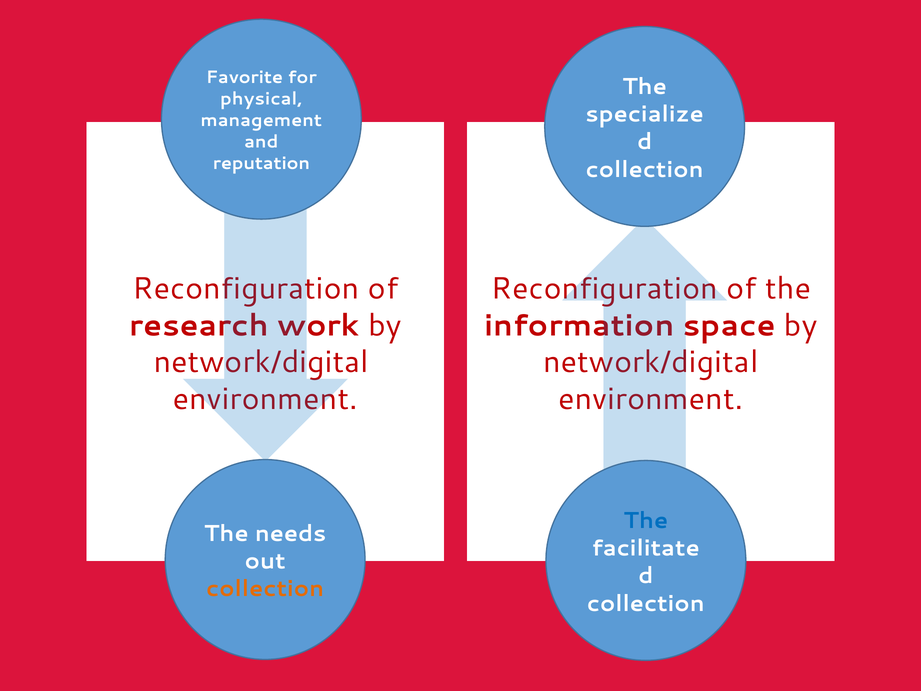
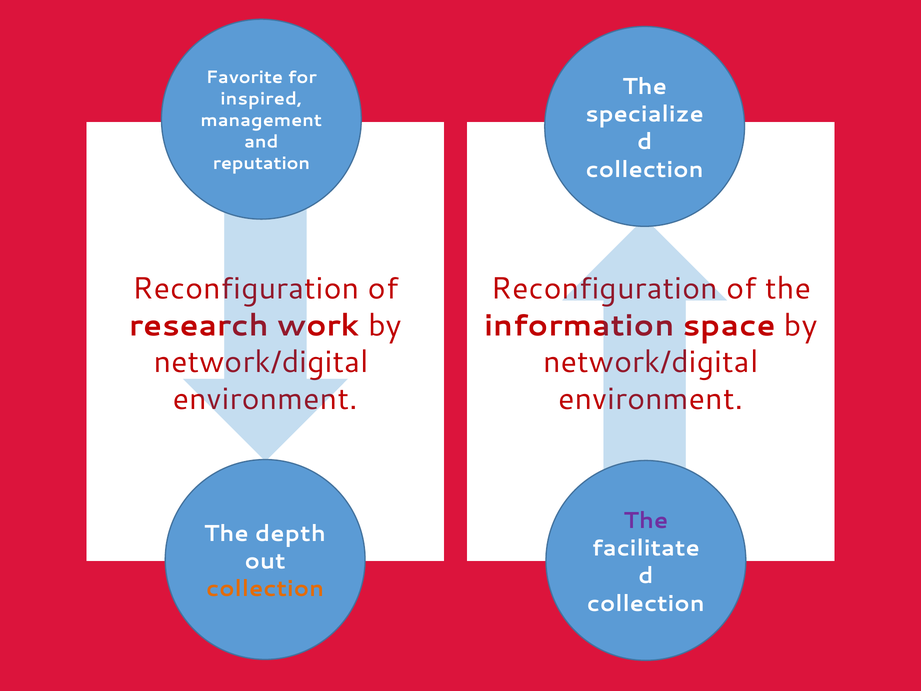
physical: physical -> inspired
The at (646, 520) colour: blue -> purple
needs: needs -> depth
